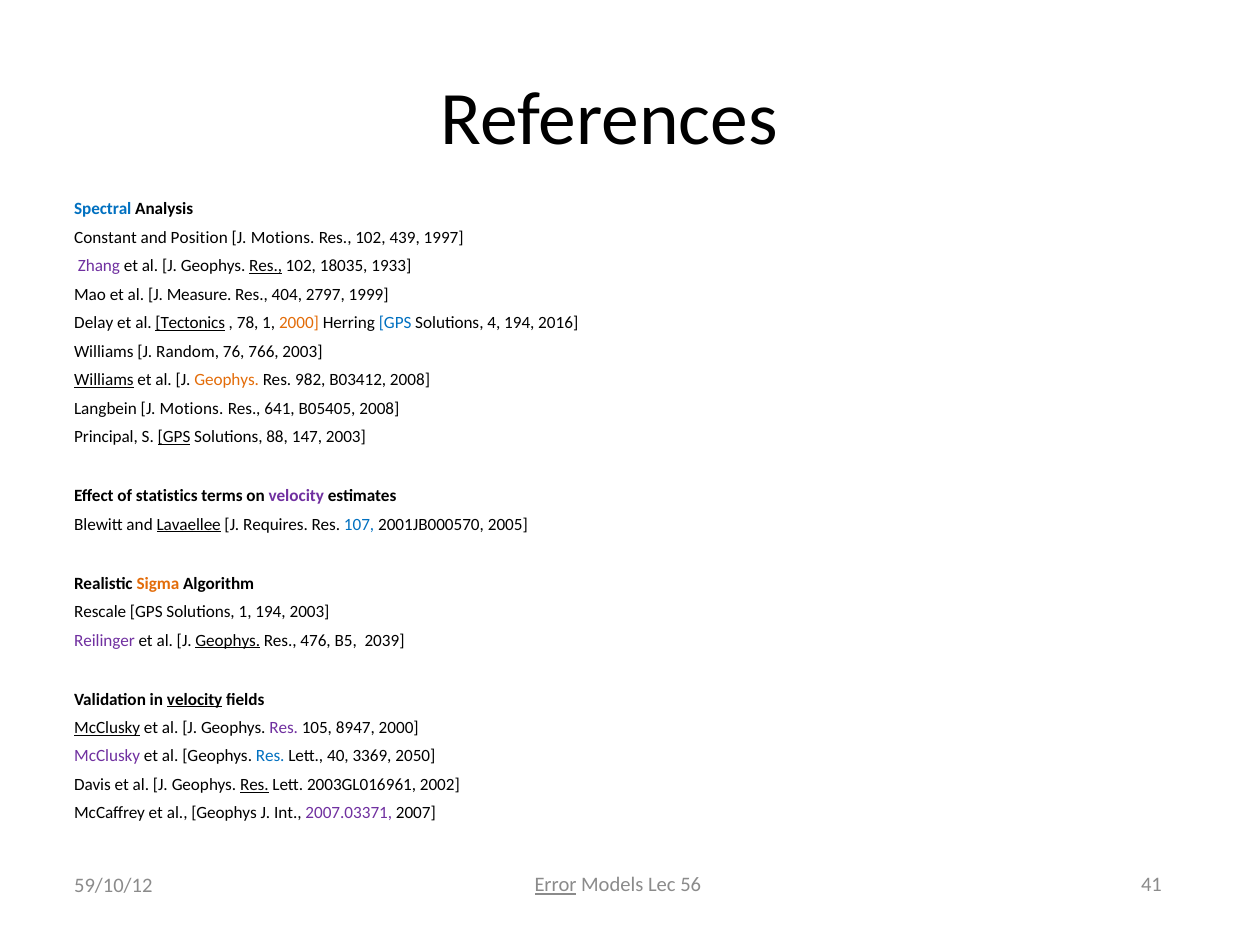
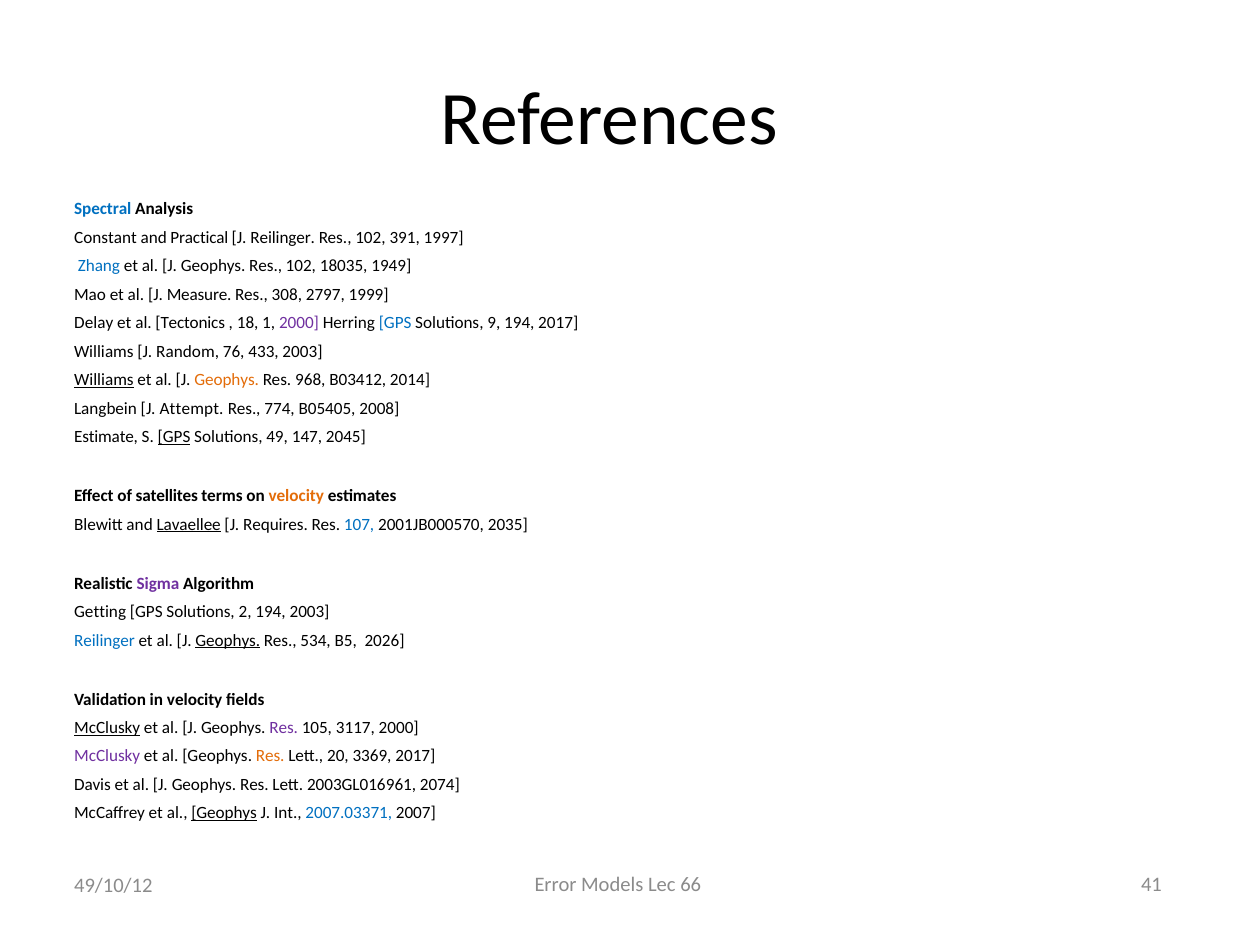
Position: Position -> Practical
Motions at (283, 238): Motions -> Reilinger
439: 439 -> 391
Zhang colour: purple -> blue
Res at (266, 266) underline: present -> none
1933: 1933 -> 1949
404: 404 -> 308
Tectonics underline: present -> none
78: 78 -> 18
2000 at (299, 323) colour: orange -> purple
4: 4 -> 9
194 2016: 2016 -> 2017
766: 766 -> 433
982: 982 -> 968
B03412 2008: 2008 -> 2014
Langbein J Motions: Motions -> Attempt
641: 641 -> 774
Principal: Principal -> Estimate
88: 88 -> 49
147 2003: 2003 -> 2045
statistics: statistics -> satellites
velocity at (296, 496) colour: purple -> orange
2005: 2005 -> 2035
Sigma colour: orange -> purple
Rescale: Rescale -> Getting
Solutions 1: 1 -> 2
Reilinger at (104, 640) colour: purple -> blue
476: 476 -> 534
2039: 2039 -> 2026
velocity at (195, 699) underline: present -> none
8947: 8947 -> 3117
Res at (270, 756) colour: blue -> orange
40: 40 -> 20
3369 2050: 2050 -> 2017
Res at (254, 785) underline: present -> none
2002: 2002 -> 2074
Geophys at (224, 813) underline: none -> present
2007.03371 colour: purple -> blue
Error underline: present -> none
56: 56 -> 66
59/10/12: 59/10/12 -> 49/10/12
